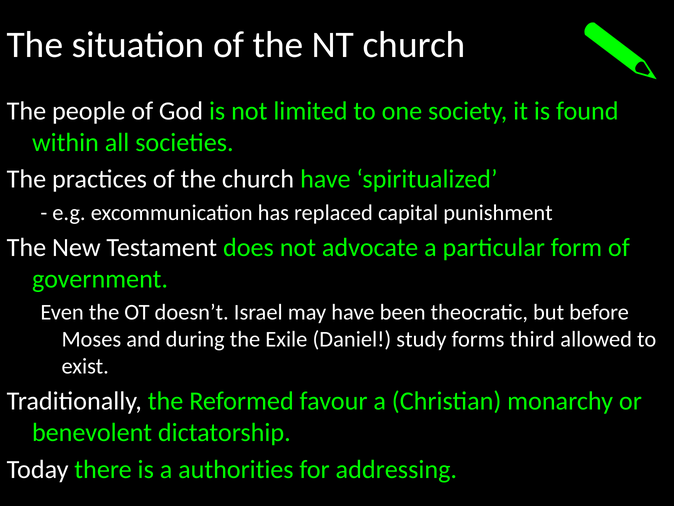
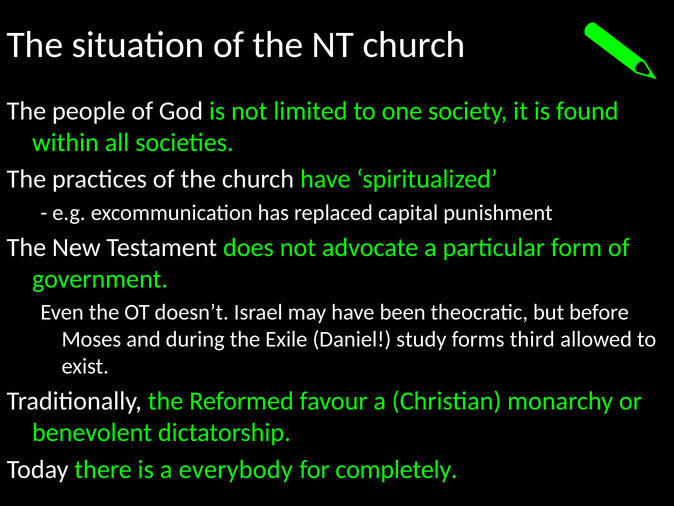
authorities: authorities -> everybody
addressing: addressing -> completely
